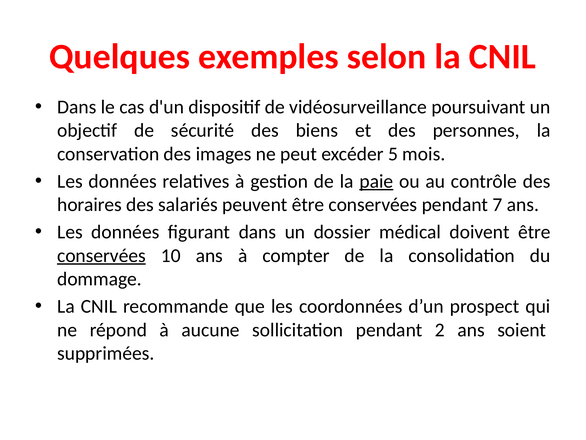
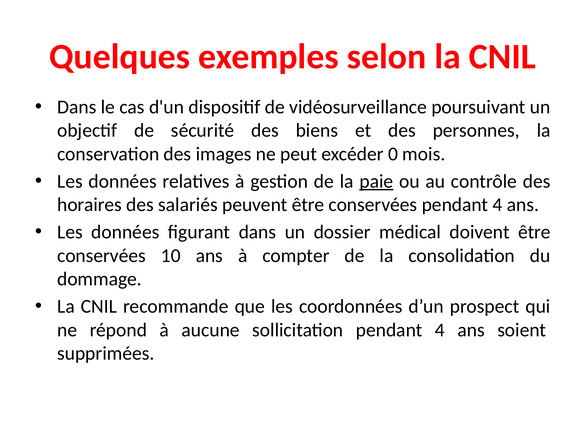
5: 5 -> 0
conservées pendant 7: 7 -> 4
conservées at (101, 255) underline: present -> none
sollicitation pendant 2: 2 -> 4
